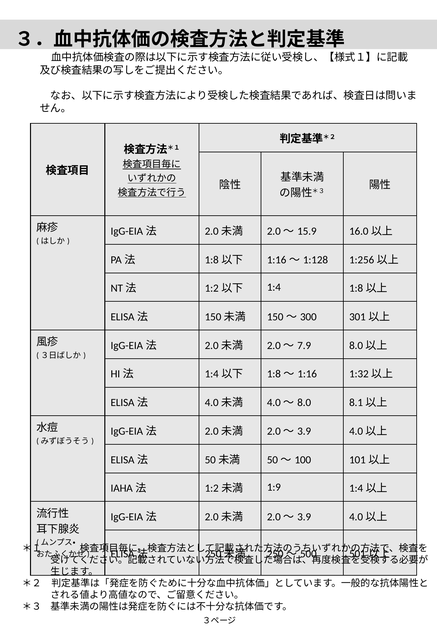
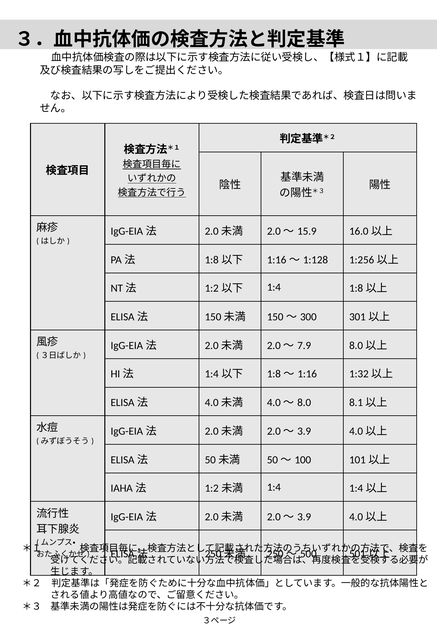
1:9 at (274, 488): 1:9 -> 1:4
